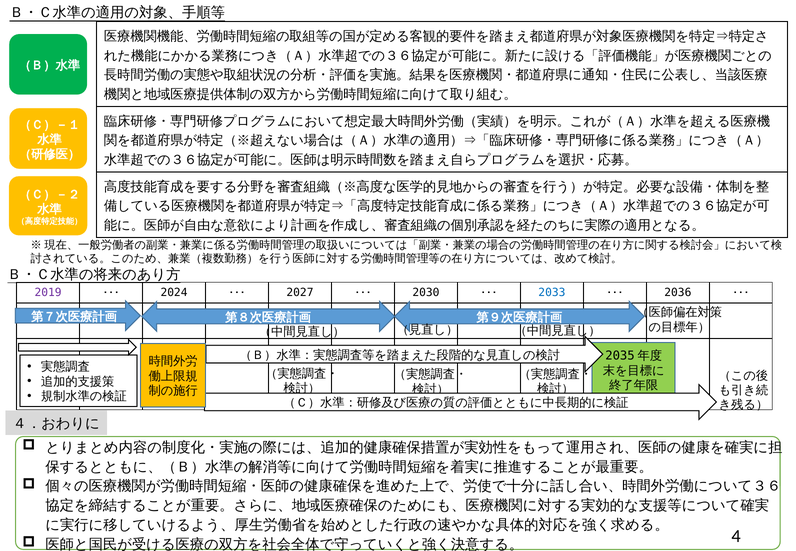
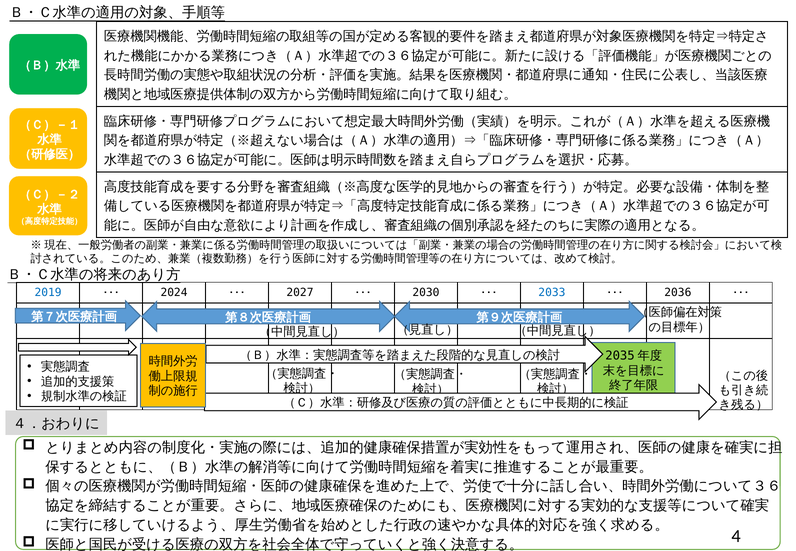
2019 colour: purple -> blue
